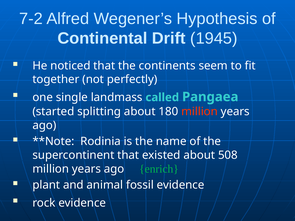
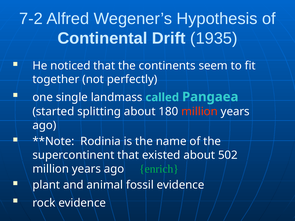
1945: 1945 -> 1935
508: 508 -> 502
